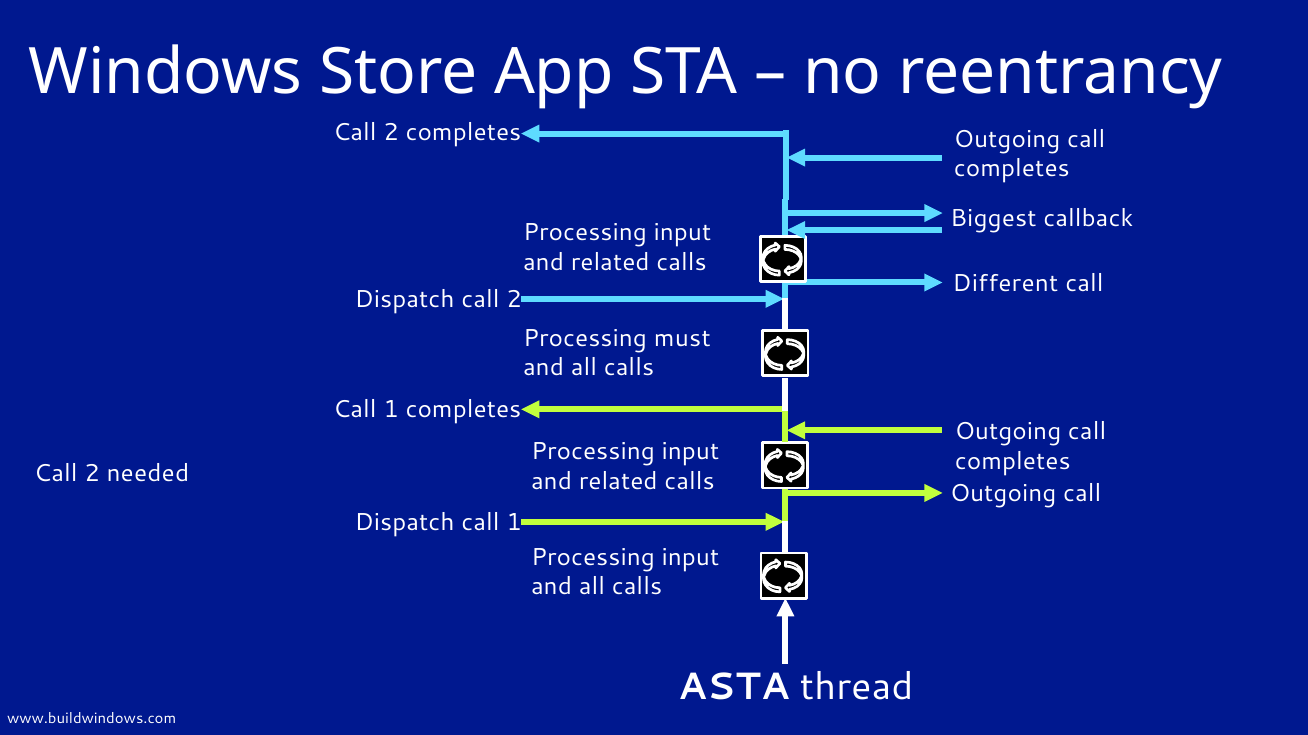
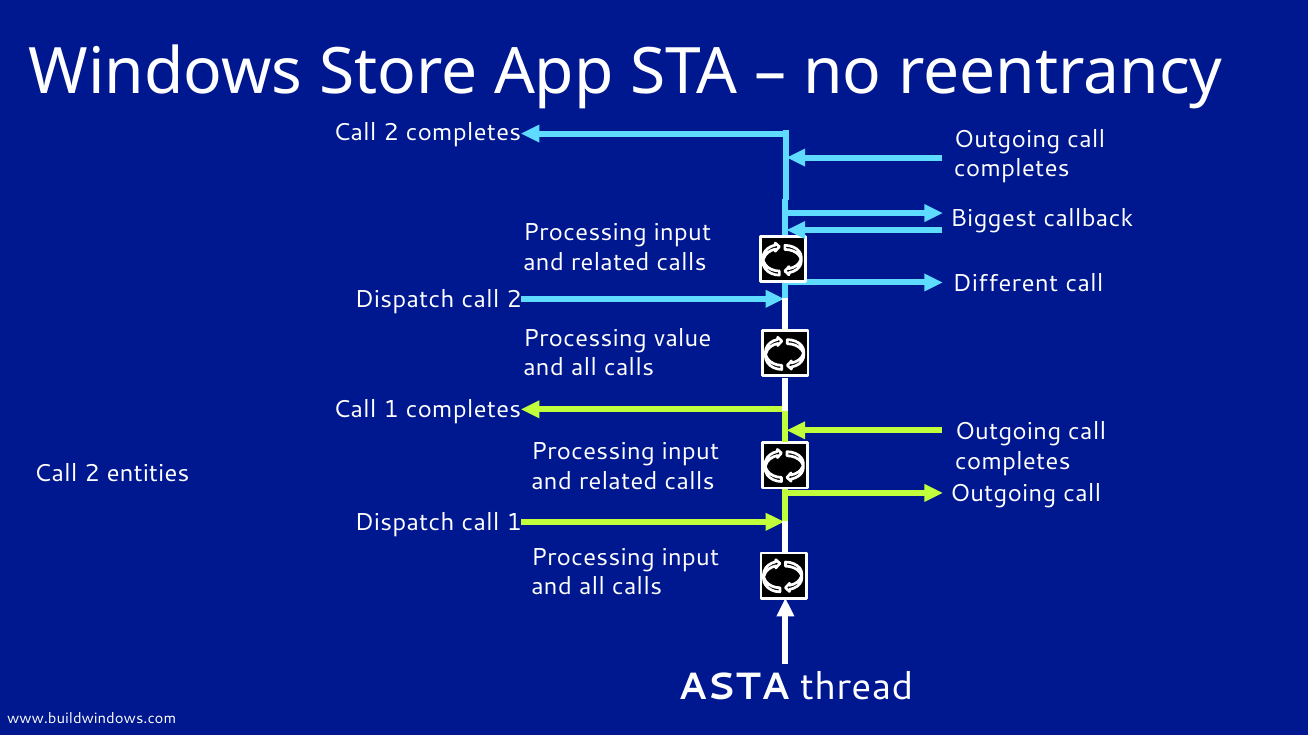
must: must -> value
needed: needed -> entities
